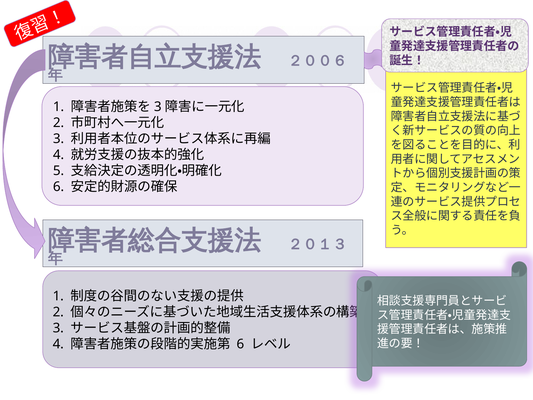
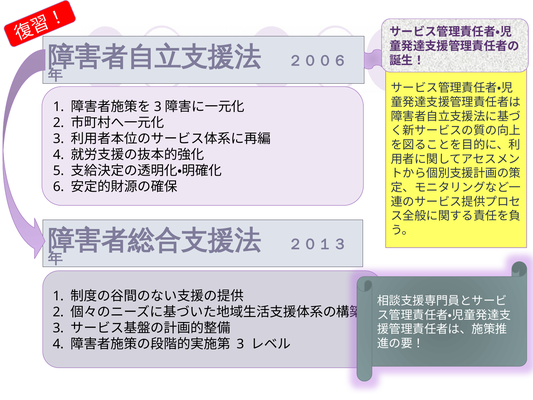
6 at (240, 344): 6 -> 3
